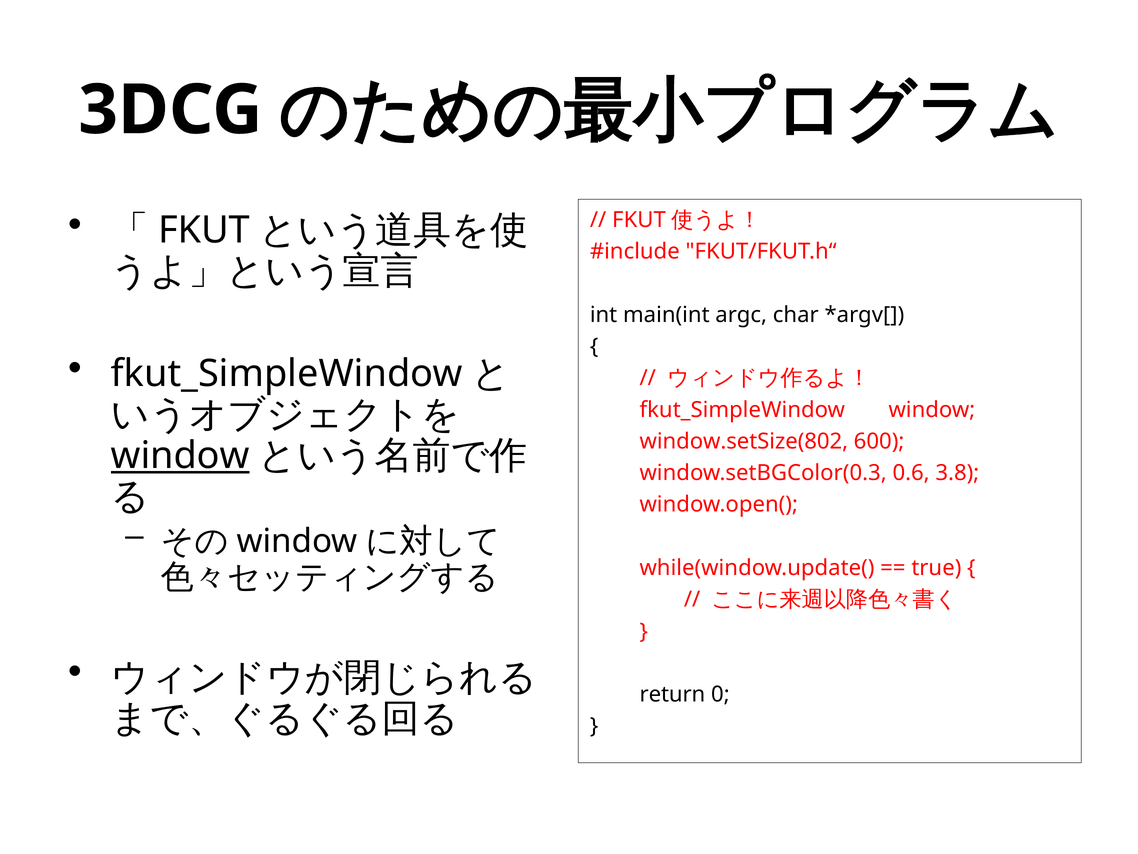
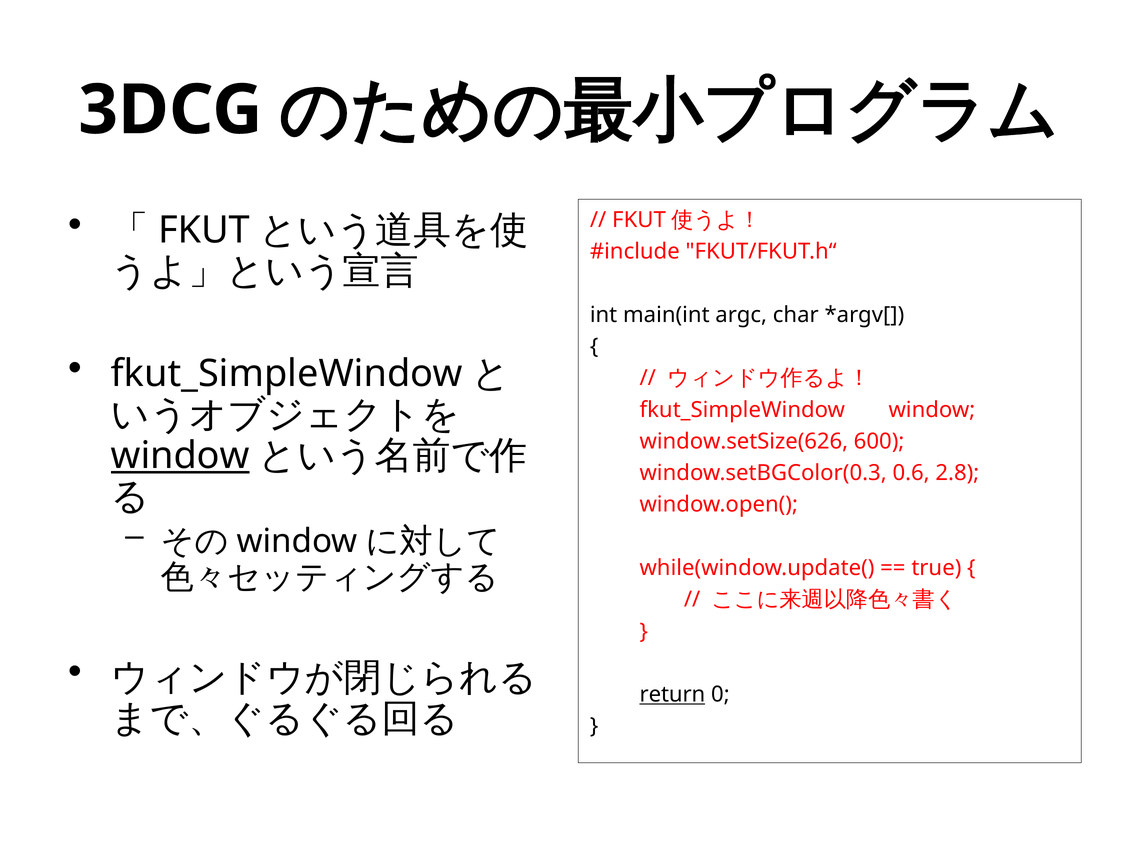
window.setSize(802: window.setSize(802 -> window.setSize(626
3.8: 3.8 -> 2.8
return underline: none -> present
